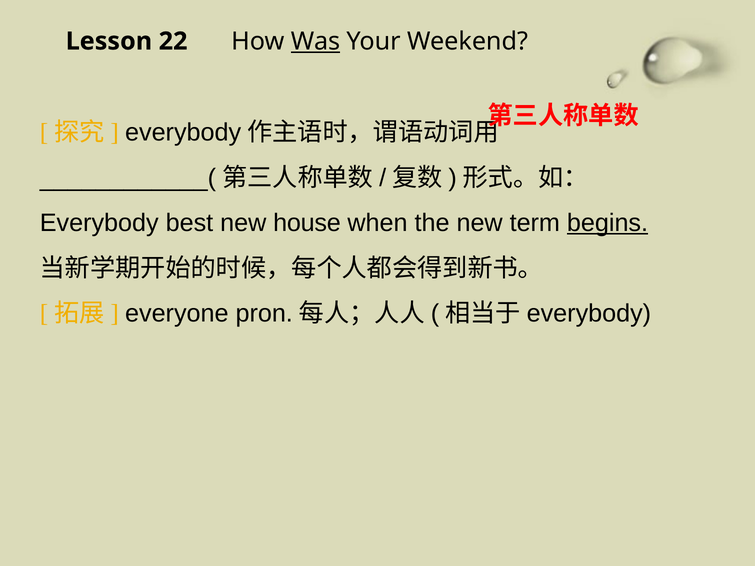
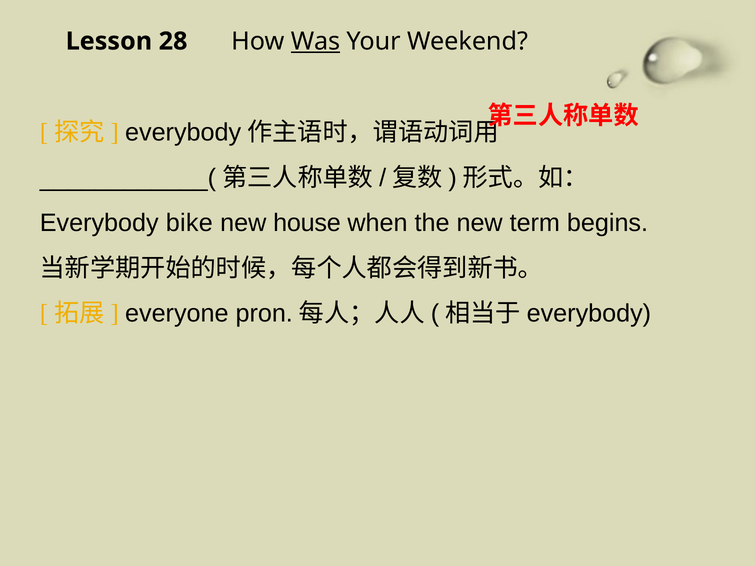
22: 22 -> 28
best: best -> bike
begins underline: present -> none
